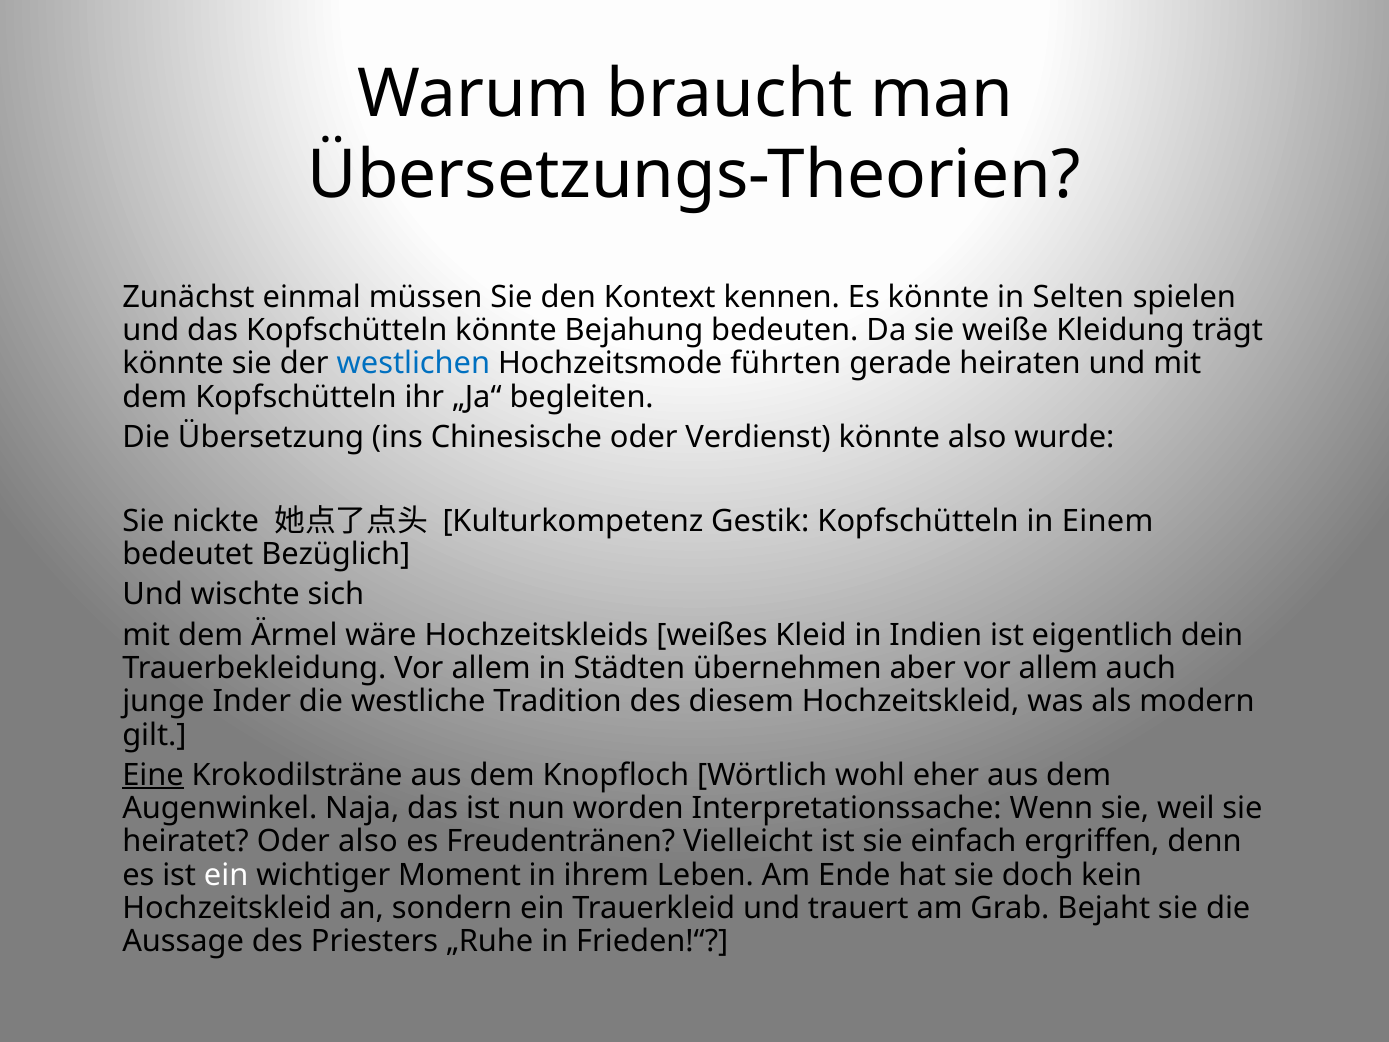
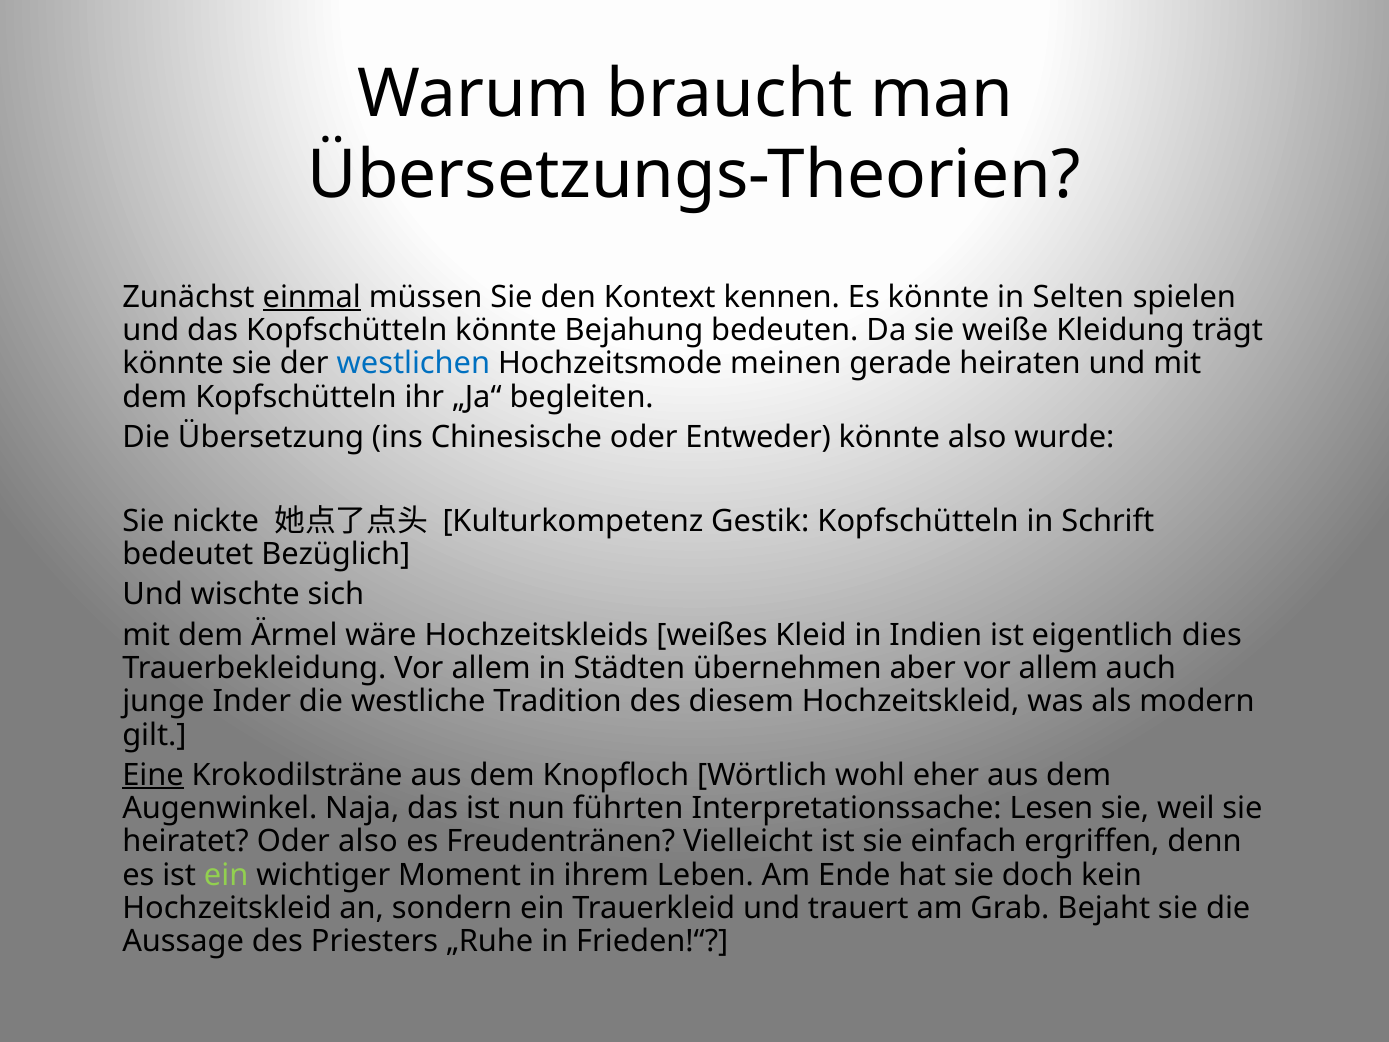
einmal underline: none -> present
führten: führten -> meinen
Verdienst: Verdienst -> Entweder
Einem: Einem -> Schrift
dein: dein -> dies
worden: worden -> führten
Wenn: Wenn -> Lesen
ein at (226, 875) colour: white -> light green
